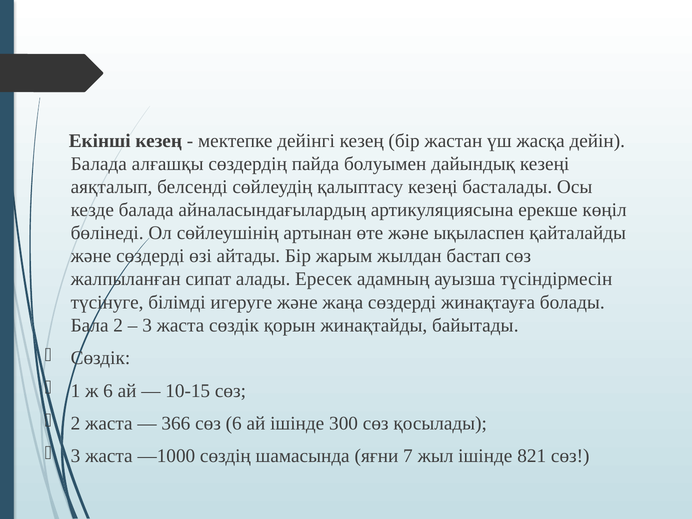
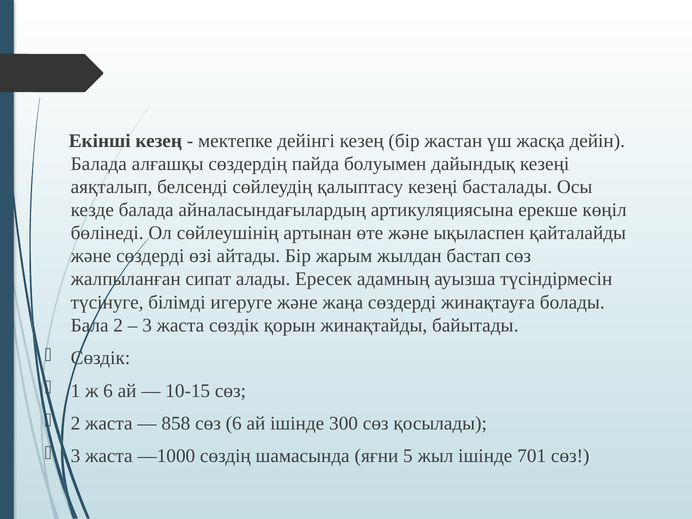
366: 366 -> 858
7: 7 -> 5
821: 821 -> 701
